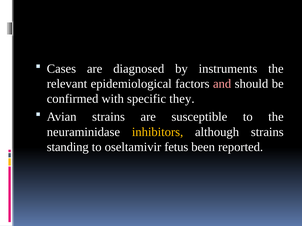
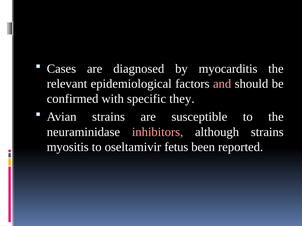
instruments: instruments -> myocarditis
inhibitors colour: yellow -> pink
standing: standing -> myositis
